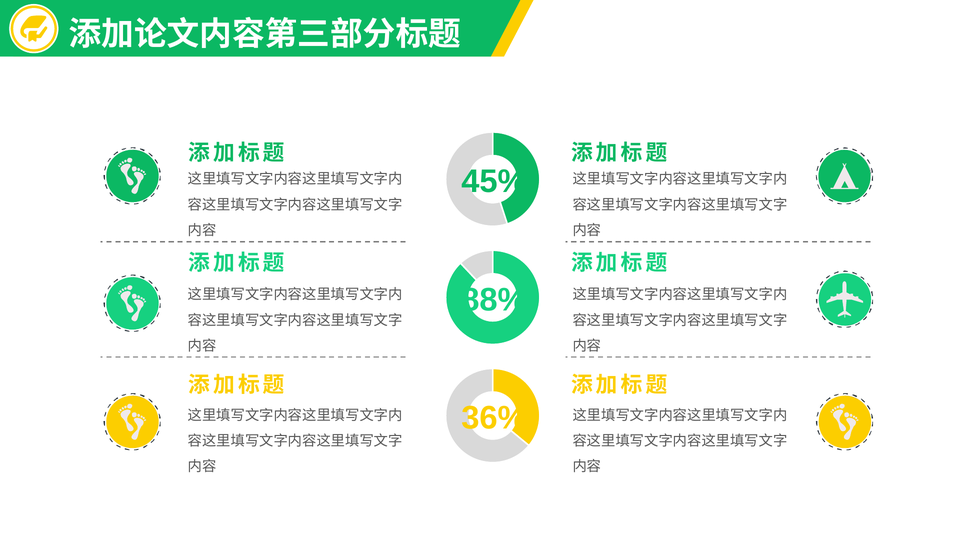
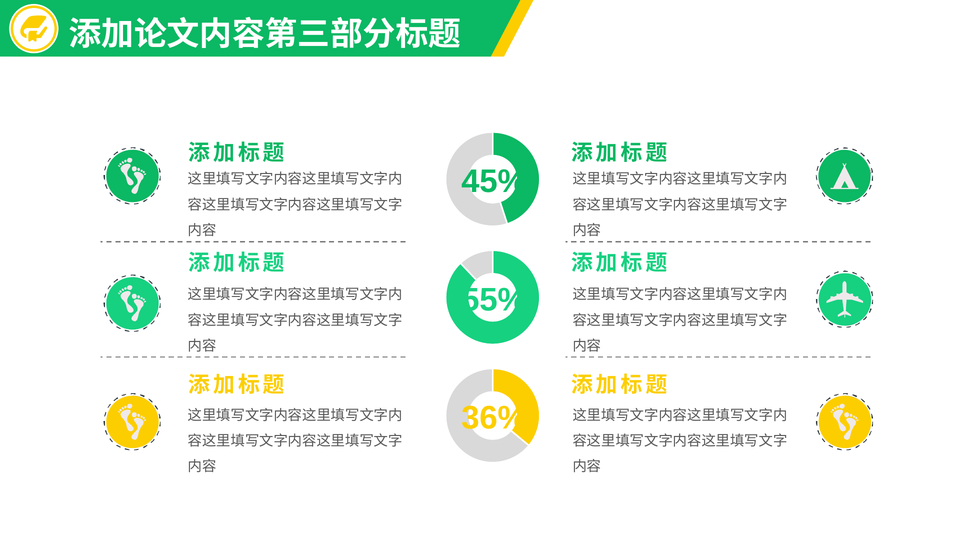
88%: 88% -> 55%
